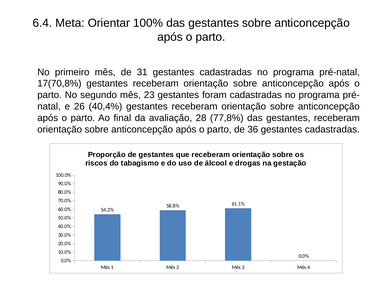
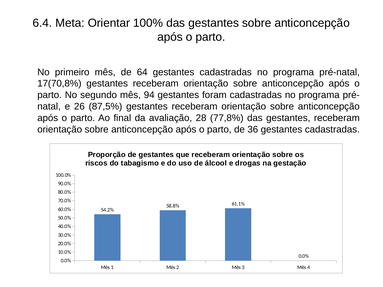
31: 31 -> 64
23: 23 -> 94
40,4%: 40,4% -> 87,5%
